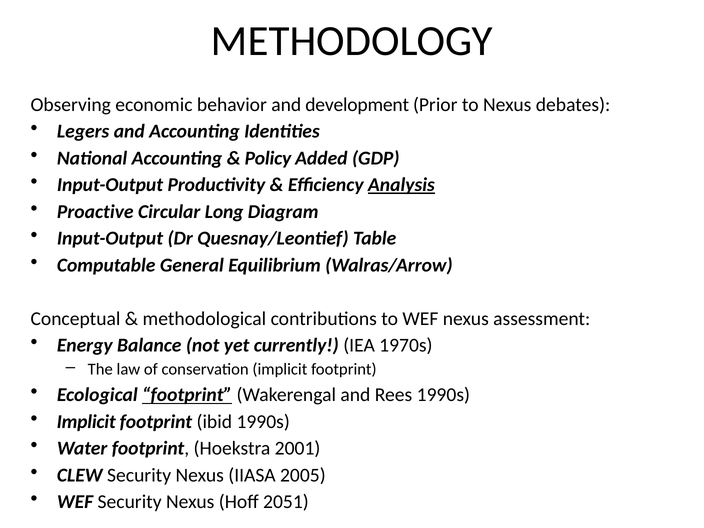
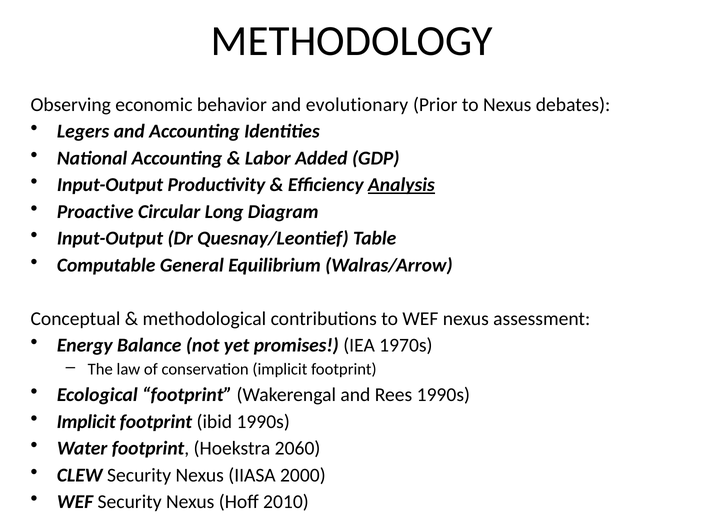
development: development -> evolutionary
Policy: Policy -> Labor
currently: currently -> promises
footprint at (187, 395) underline: present -> none
2001: 2001 -> 2060
2005: 2005 -> 2000
2051: 2051 -> 2010
